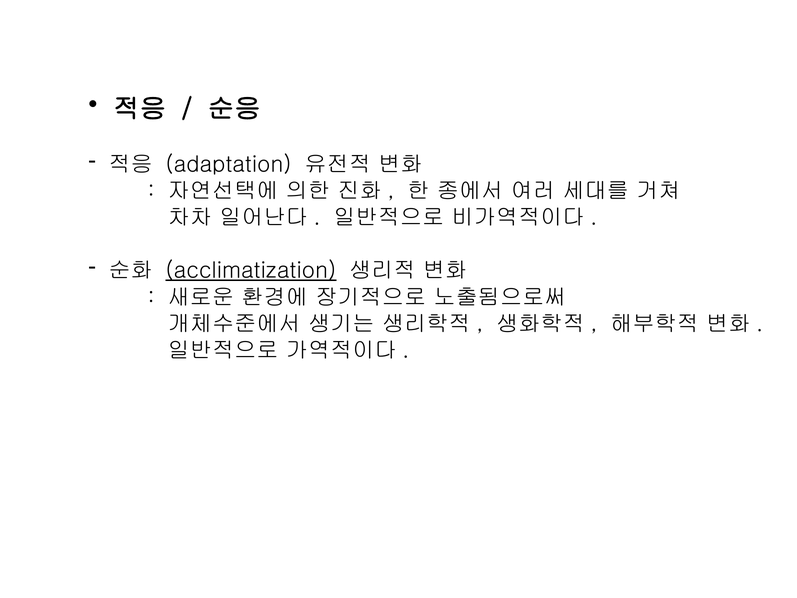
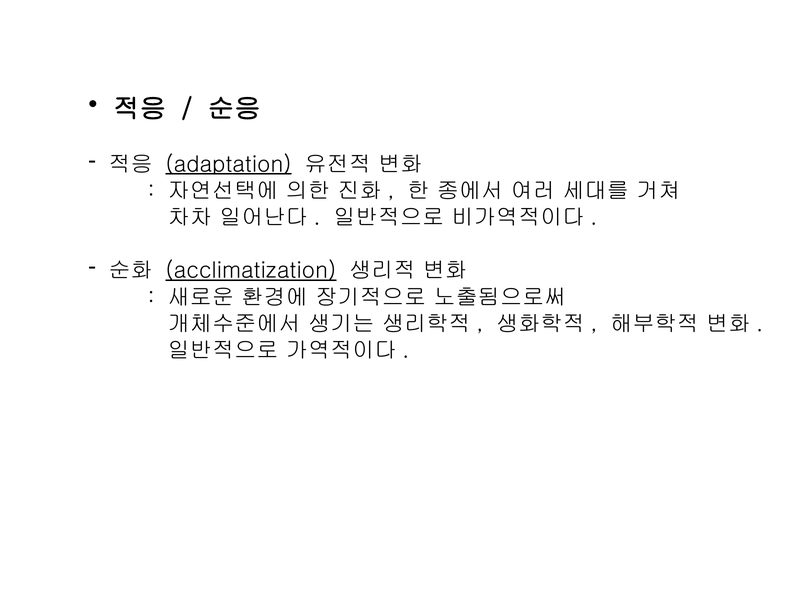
adaptation underline: none -> present
